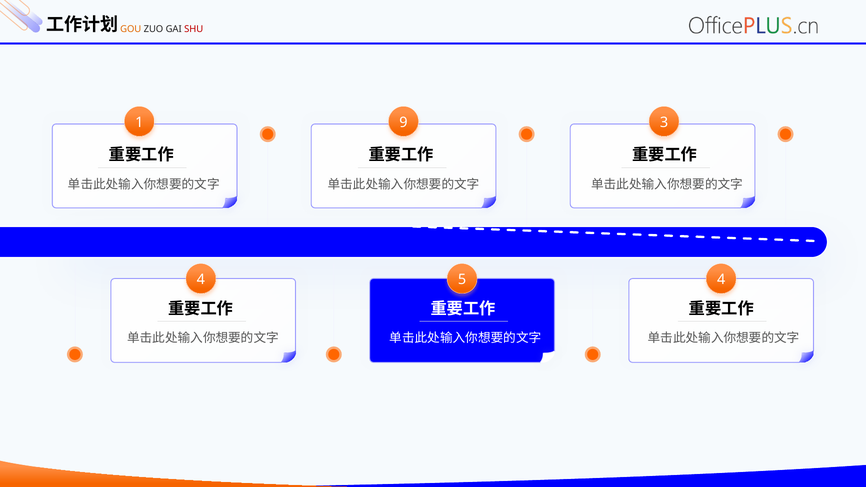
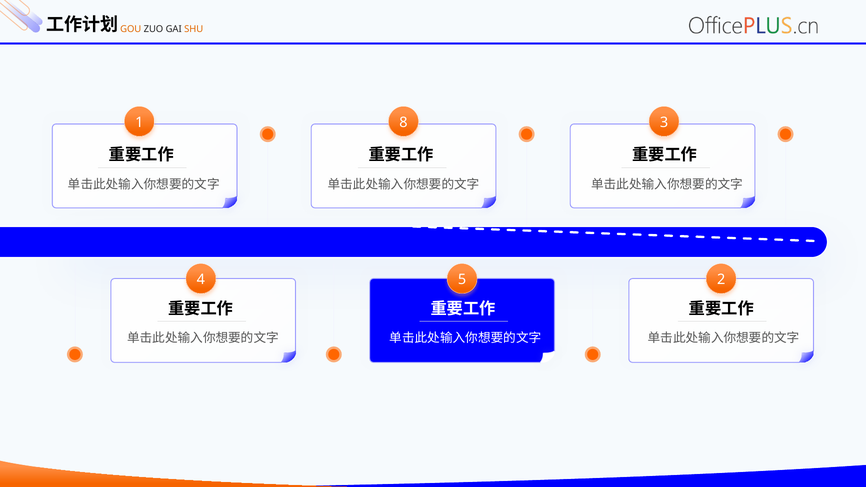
SHU colour: red -> orange
9: 9 -> 8
5 4: 4 -> 2
